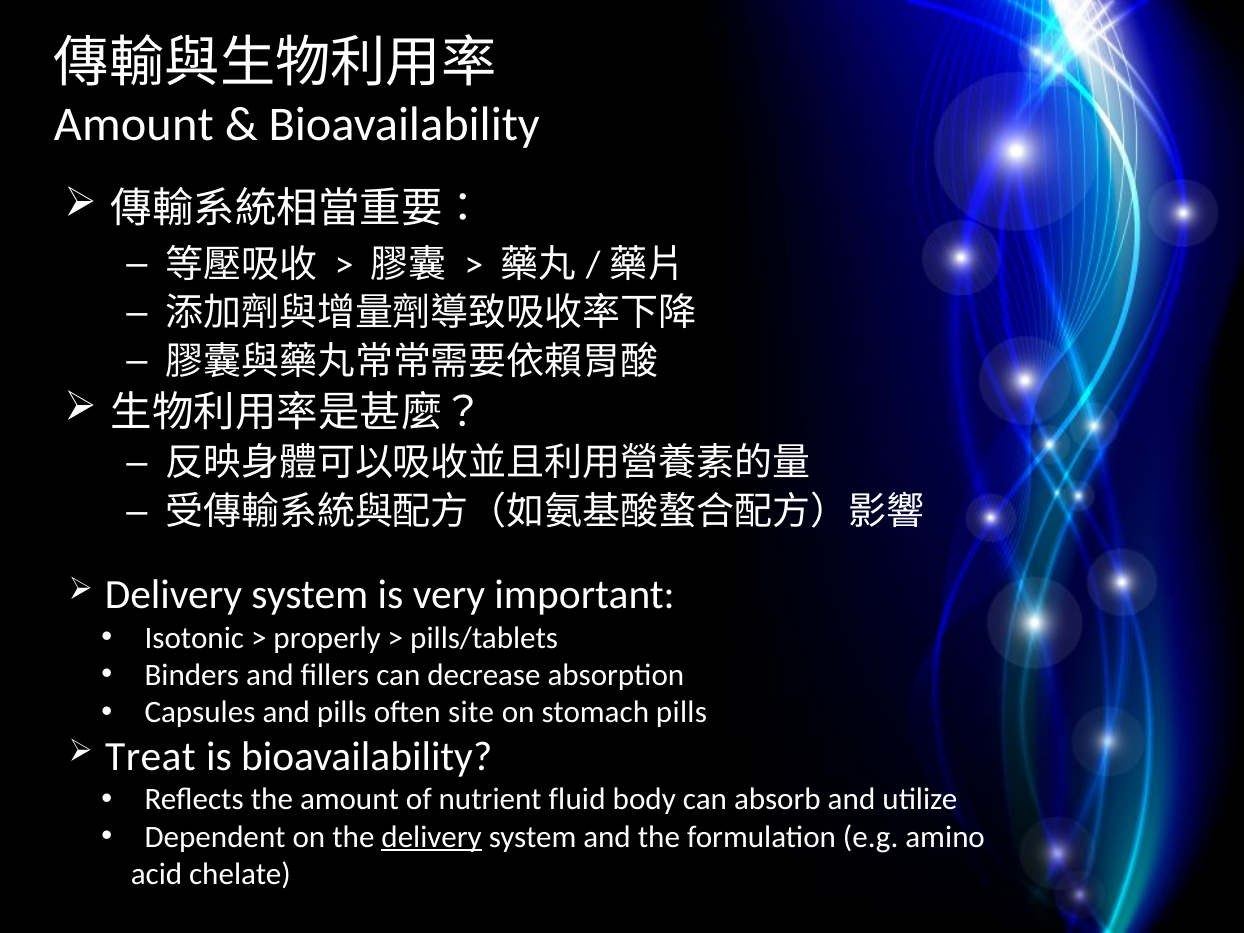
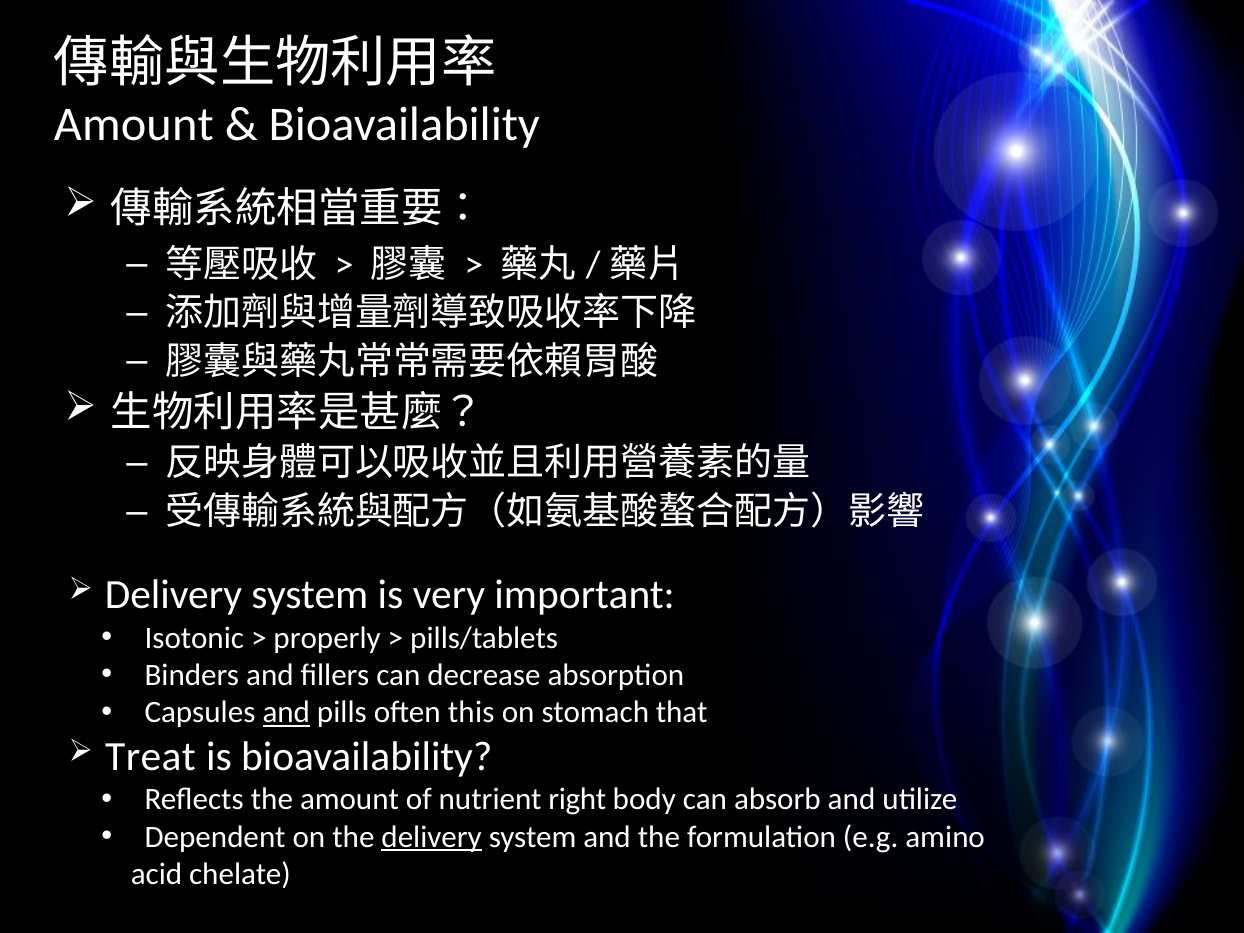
and at (286, 713) underline: none -> present
site: site -> this
stomach pills: pills -> that
fluid: fluid -> right
